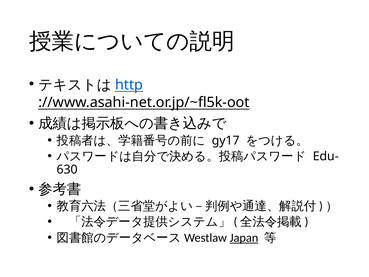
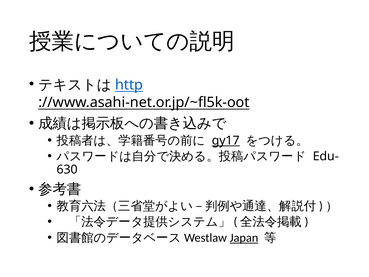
gy17 underline: none -> present
